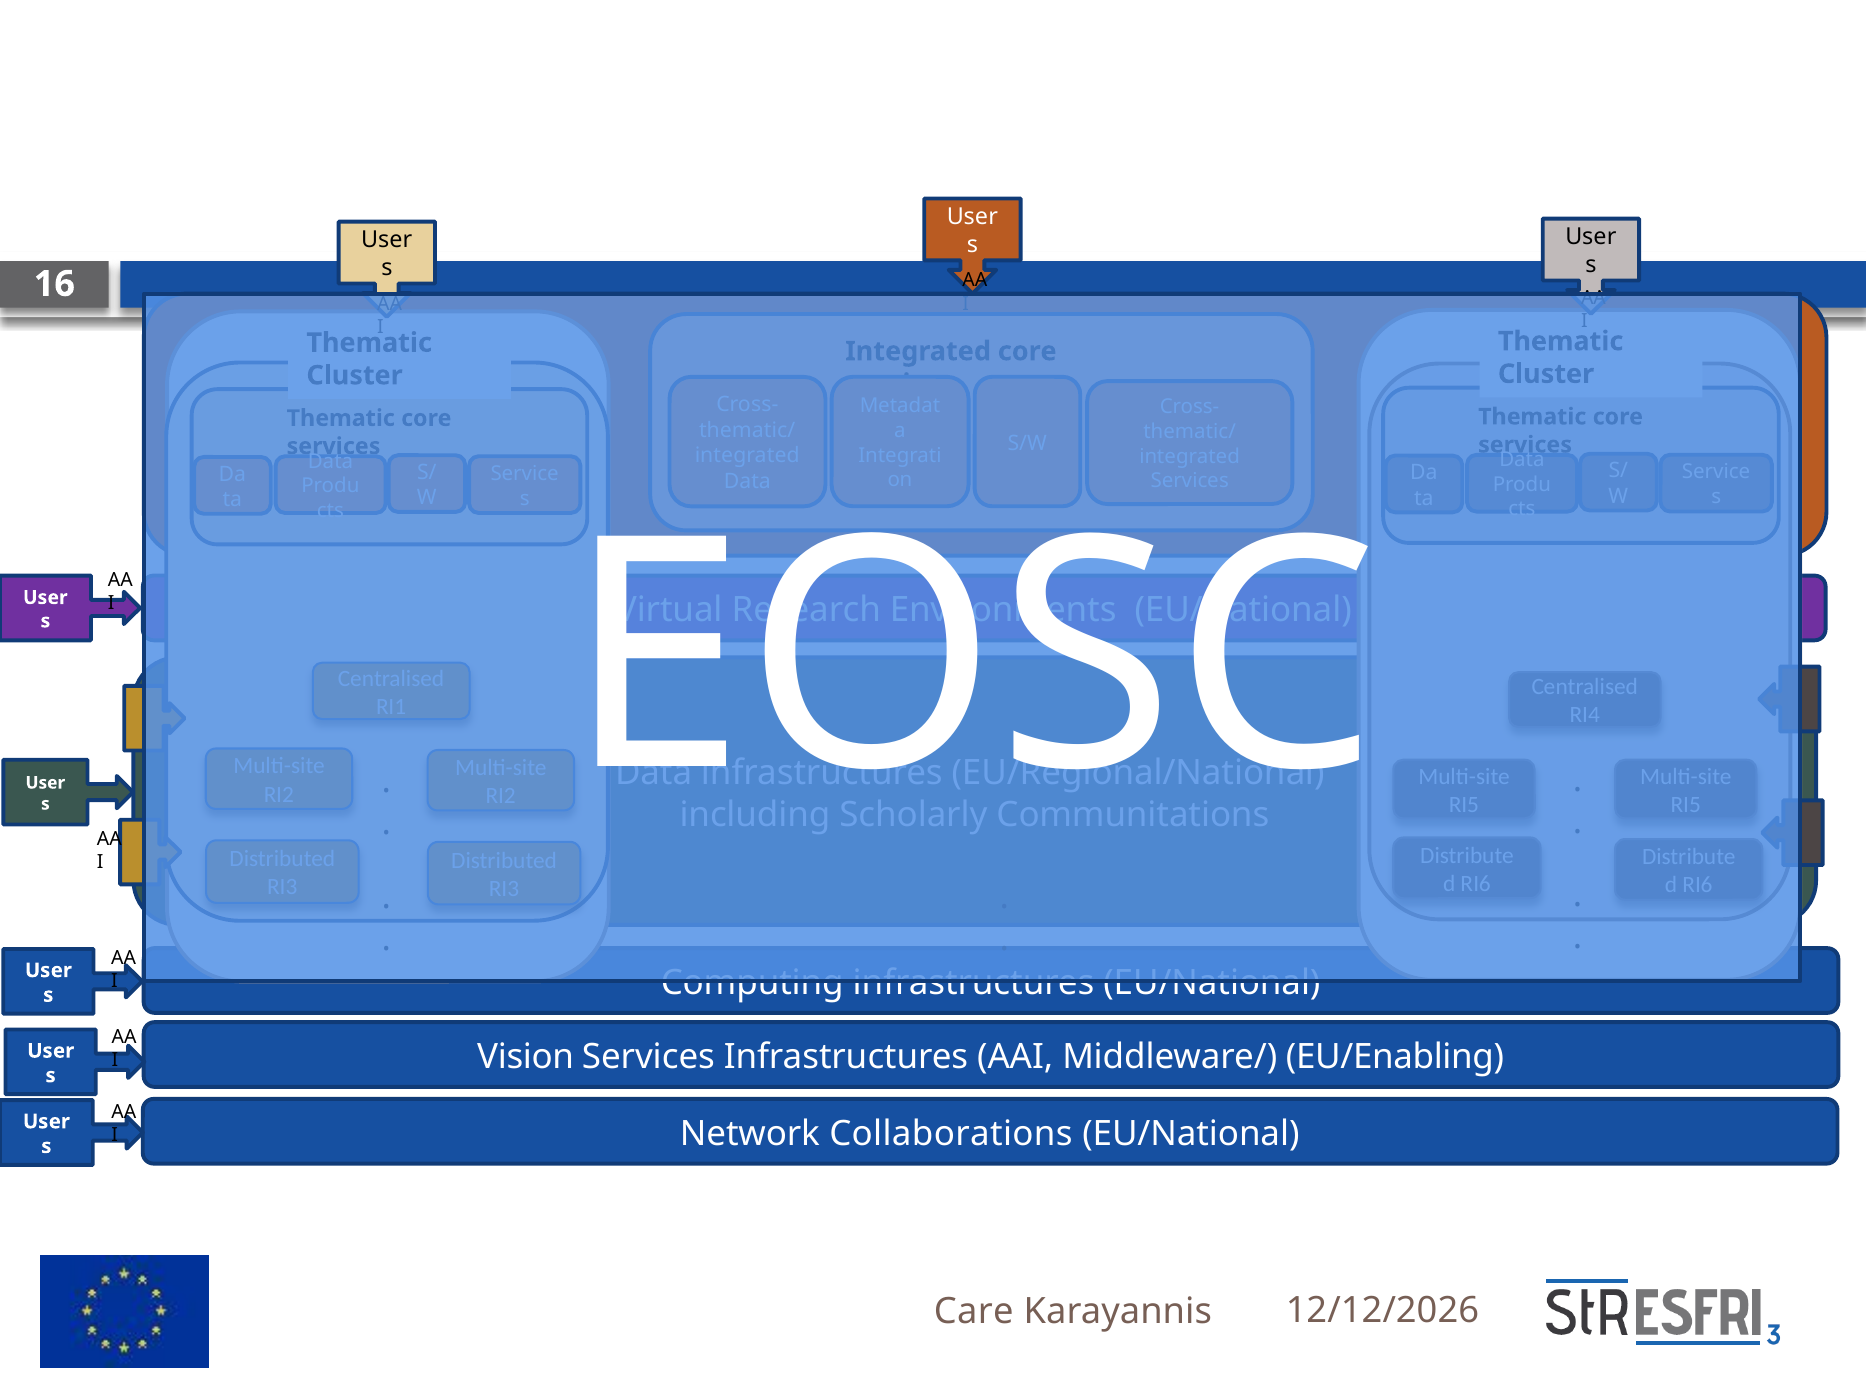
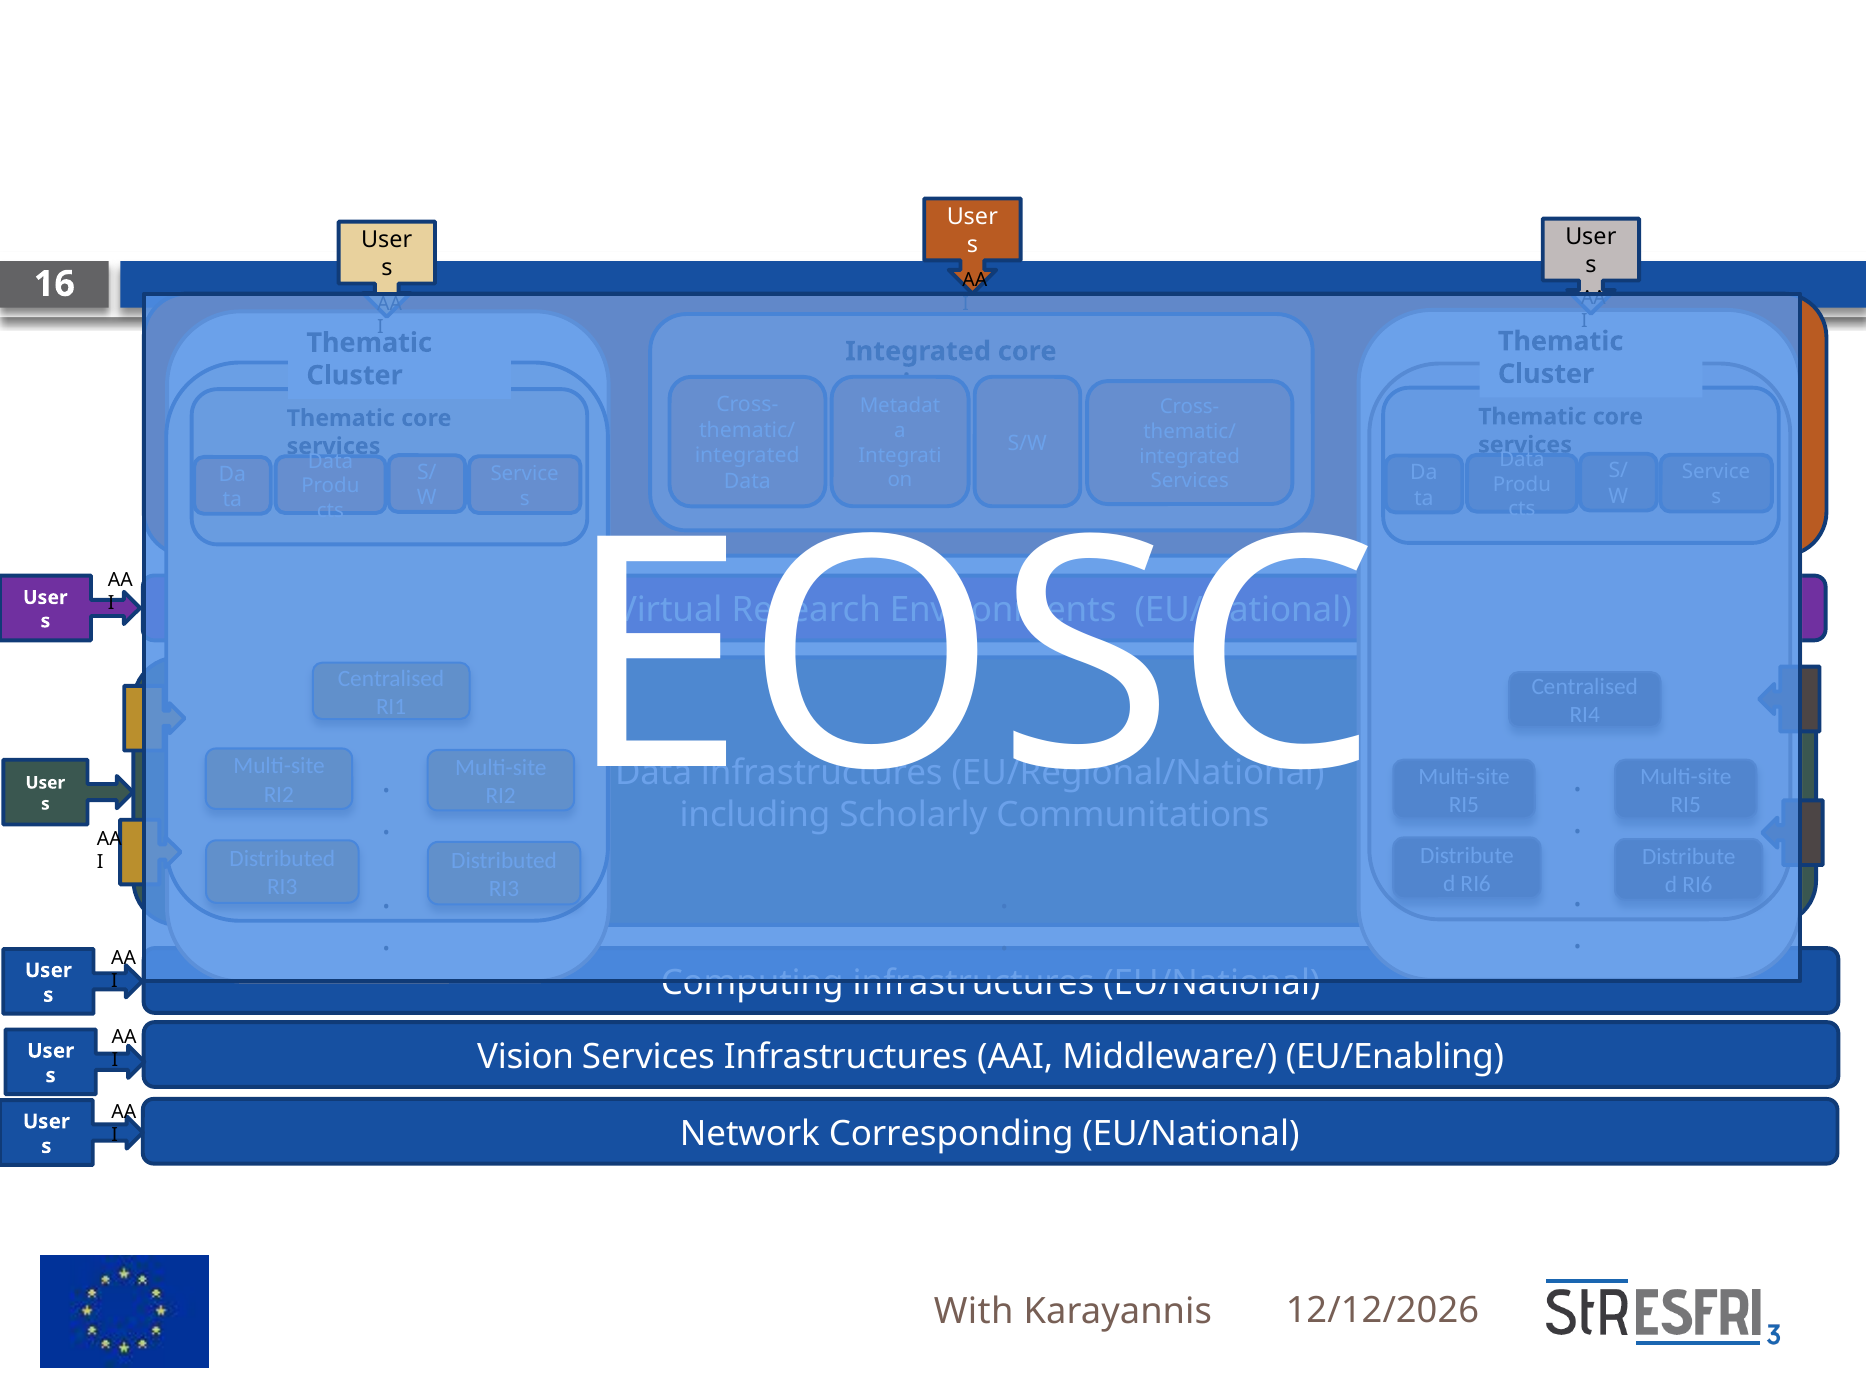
Collaborations: Collaborations -> Corresponding
Care: Care -> With
